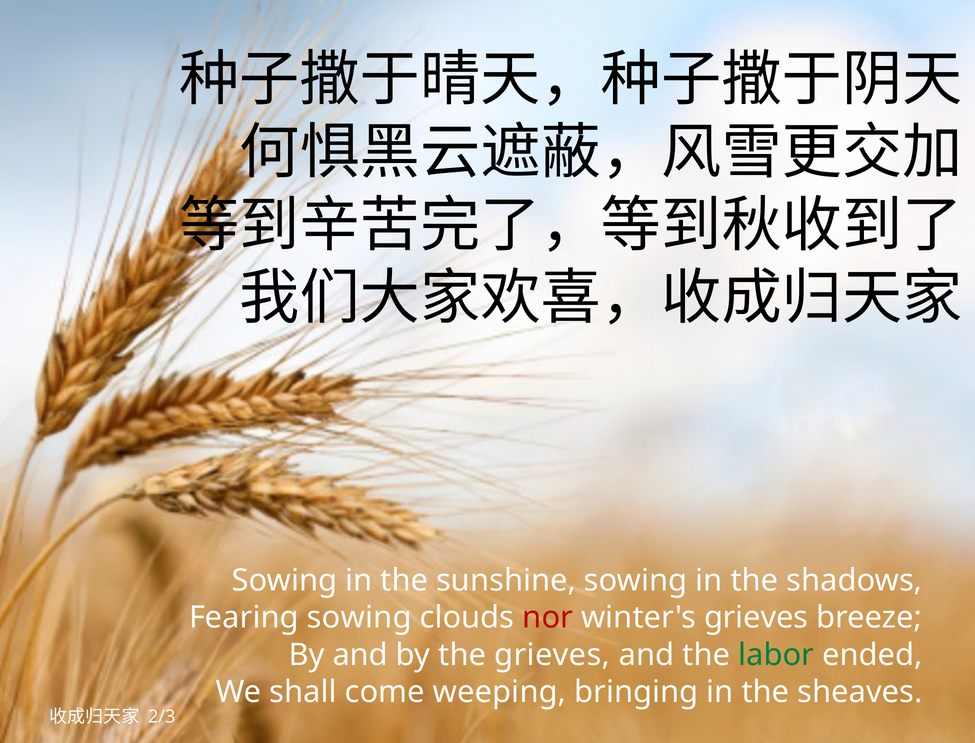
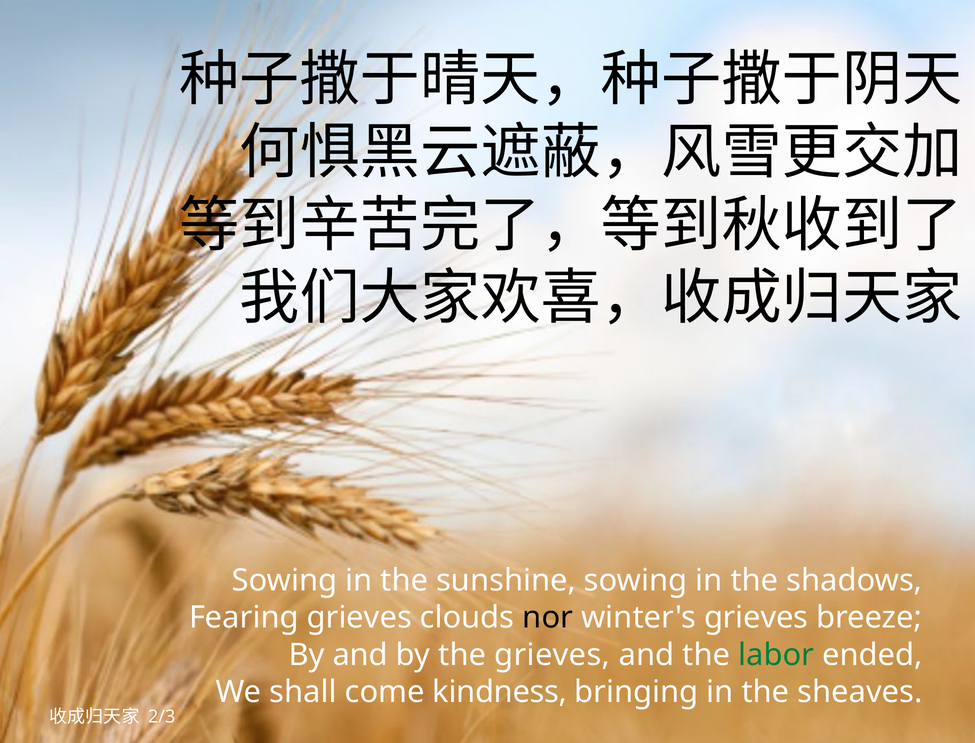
Fearing sowing: sowing -> grieves
nor colour: red -> black
weeping: weeping -> kindness
